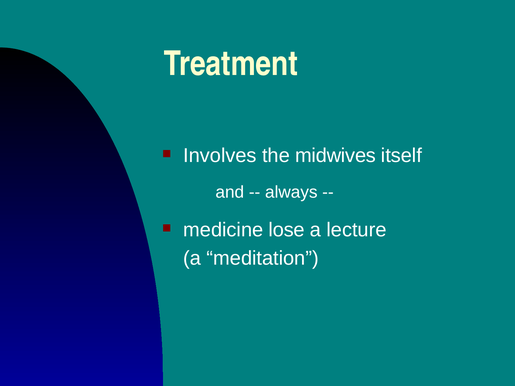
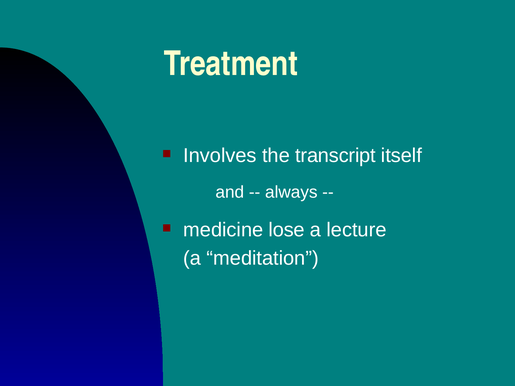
midwives: midwives -> transcript
